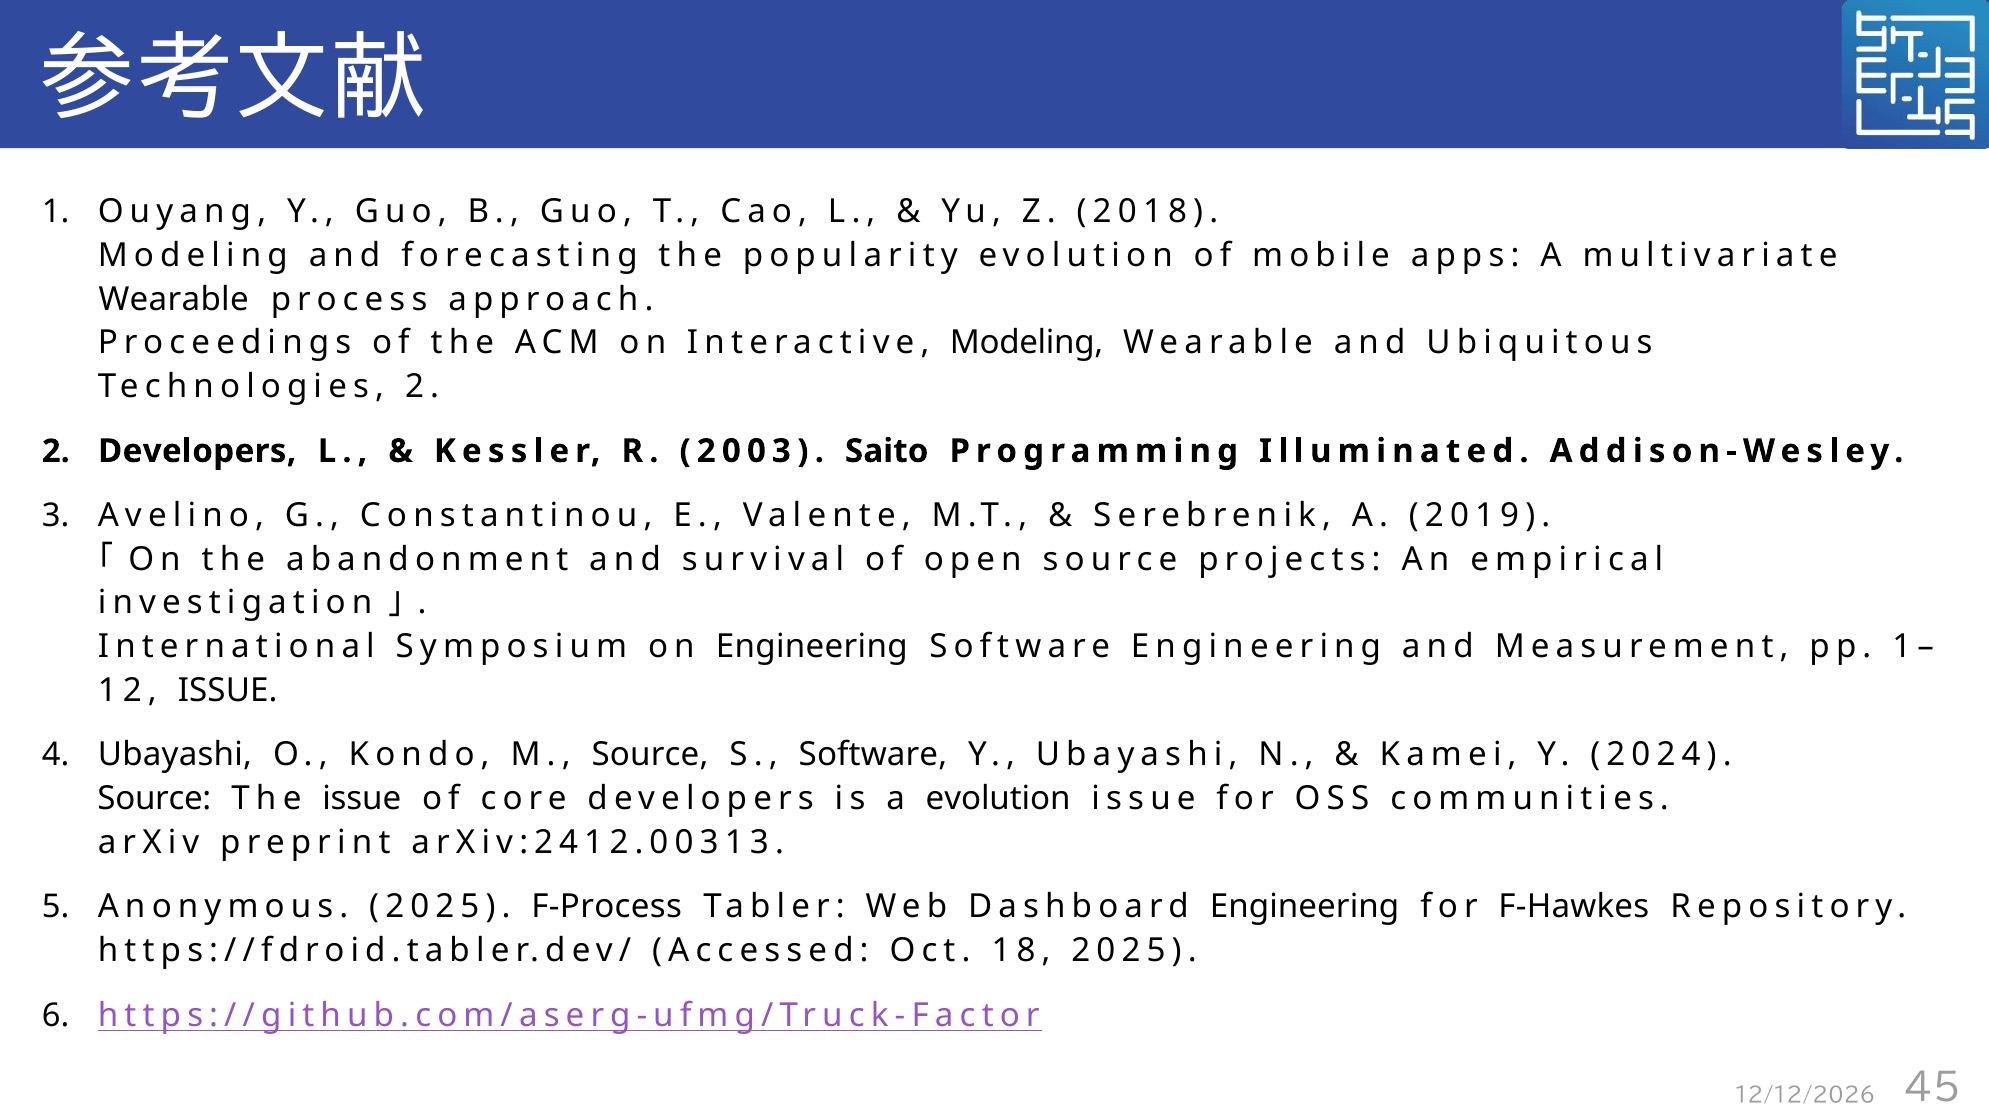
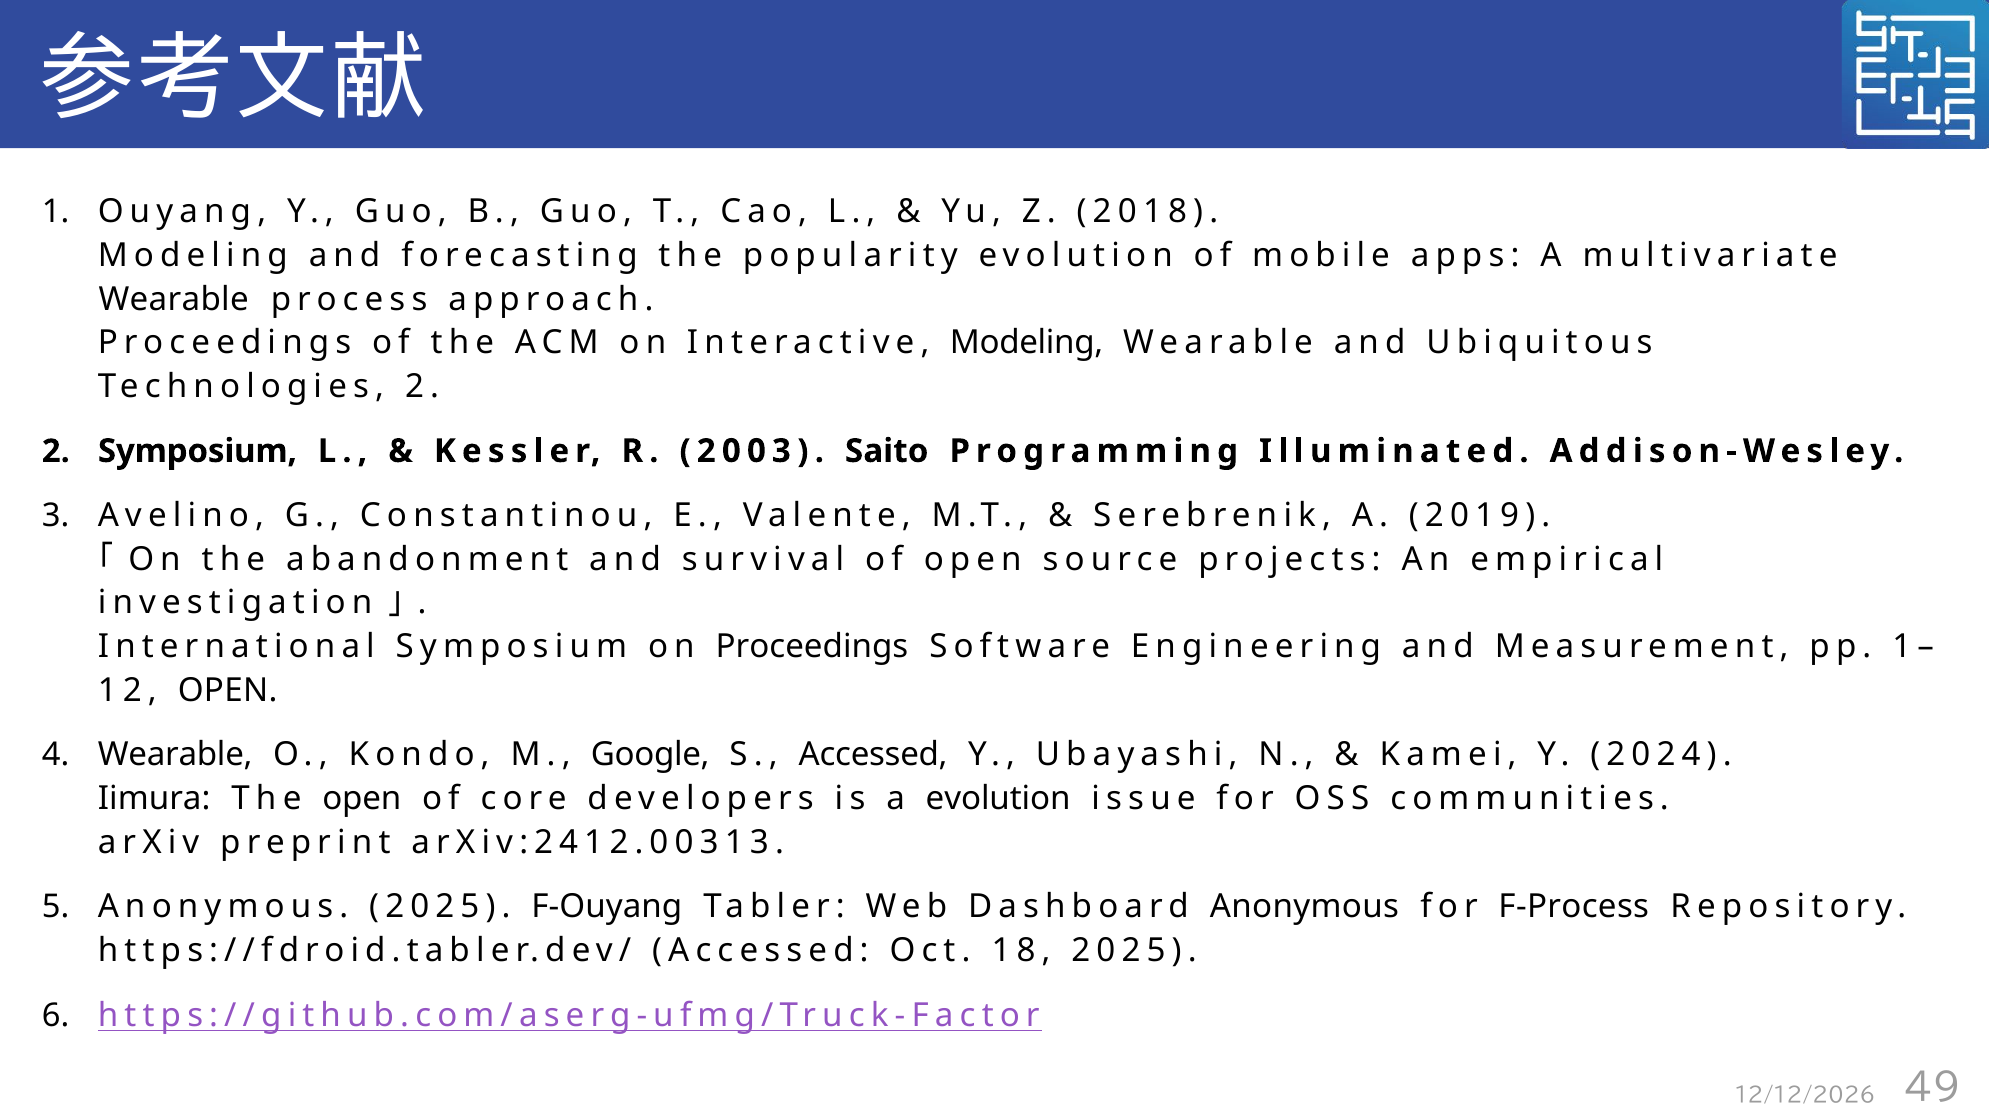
2 Developers: Developers -> Symposium
on Engineering: Engineering -> Proceedings
ISSUE at (228, 690): ISSUE -> OPEN
Ubayashi at (175, 755): Ubayashi -> Wearable
M Source: Source -> Google
S Software: Software -> Accessed
Source at (154, 798): Source -> Iimura
The issue: issue -> open
F-Process: F-Process -> F-Ouyang
Dashboard Engineering: Engineering -> Anonymous
F-Hawkes: F-Hawkes -> F-Process
45: 45 -> 49
